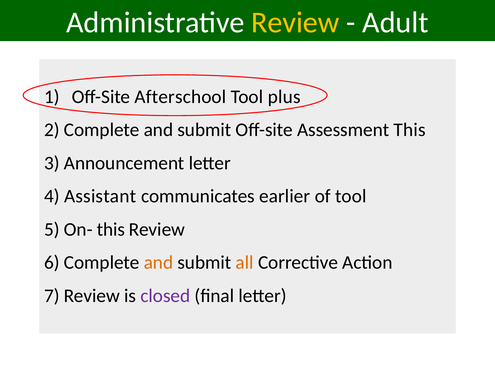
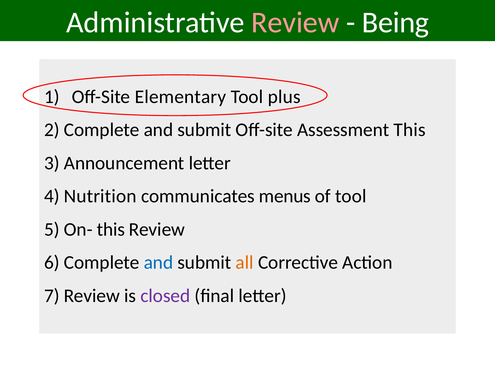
Review at (295, 23) colour: yellow -> pink
Adult: Adult -> Being
Afterschool: Afterschool -> Elementary
Assistant: Assistant -> Nutrition
earlier: earlier -> menus
and at (158, 263) colour: orange -> blue
